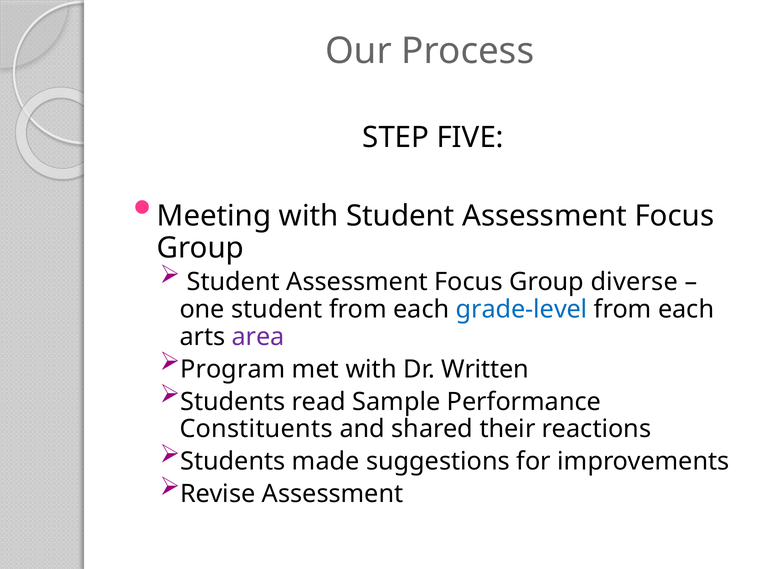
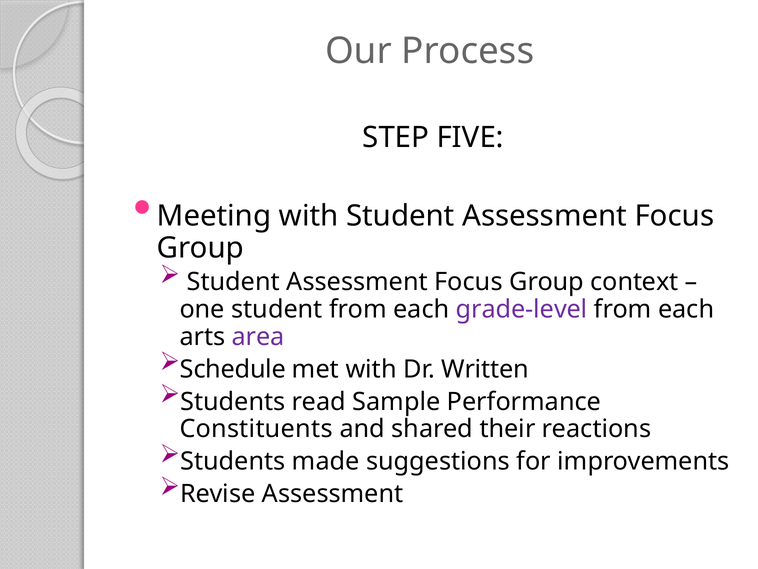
diverse: diverse -> context
grade-level colour: blue -> purple
Program: Program -> Schedule
